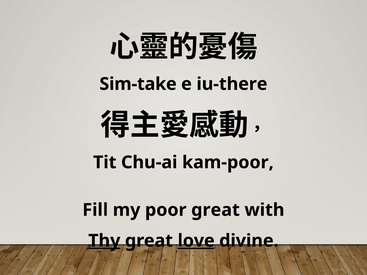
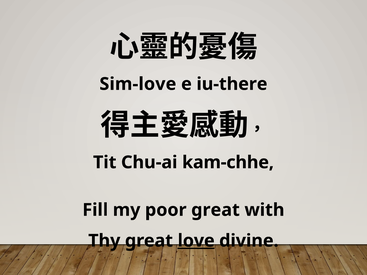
Sim-take: Sim-take -> Sim-love
kam-poor: kam-poor -> kam-chhe
Thy underline: present -> none
